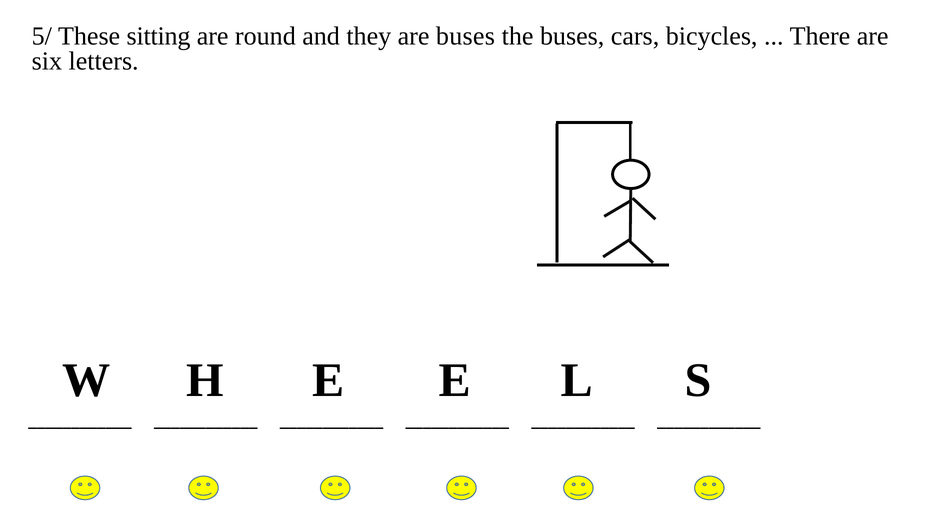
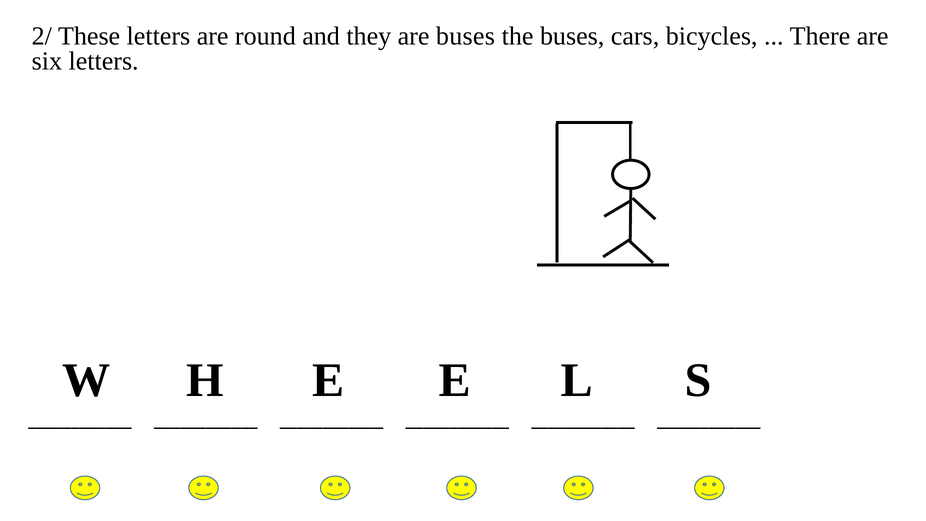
5/: 5/ -> 2/
These sitting: sitting -> letters
